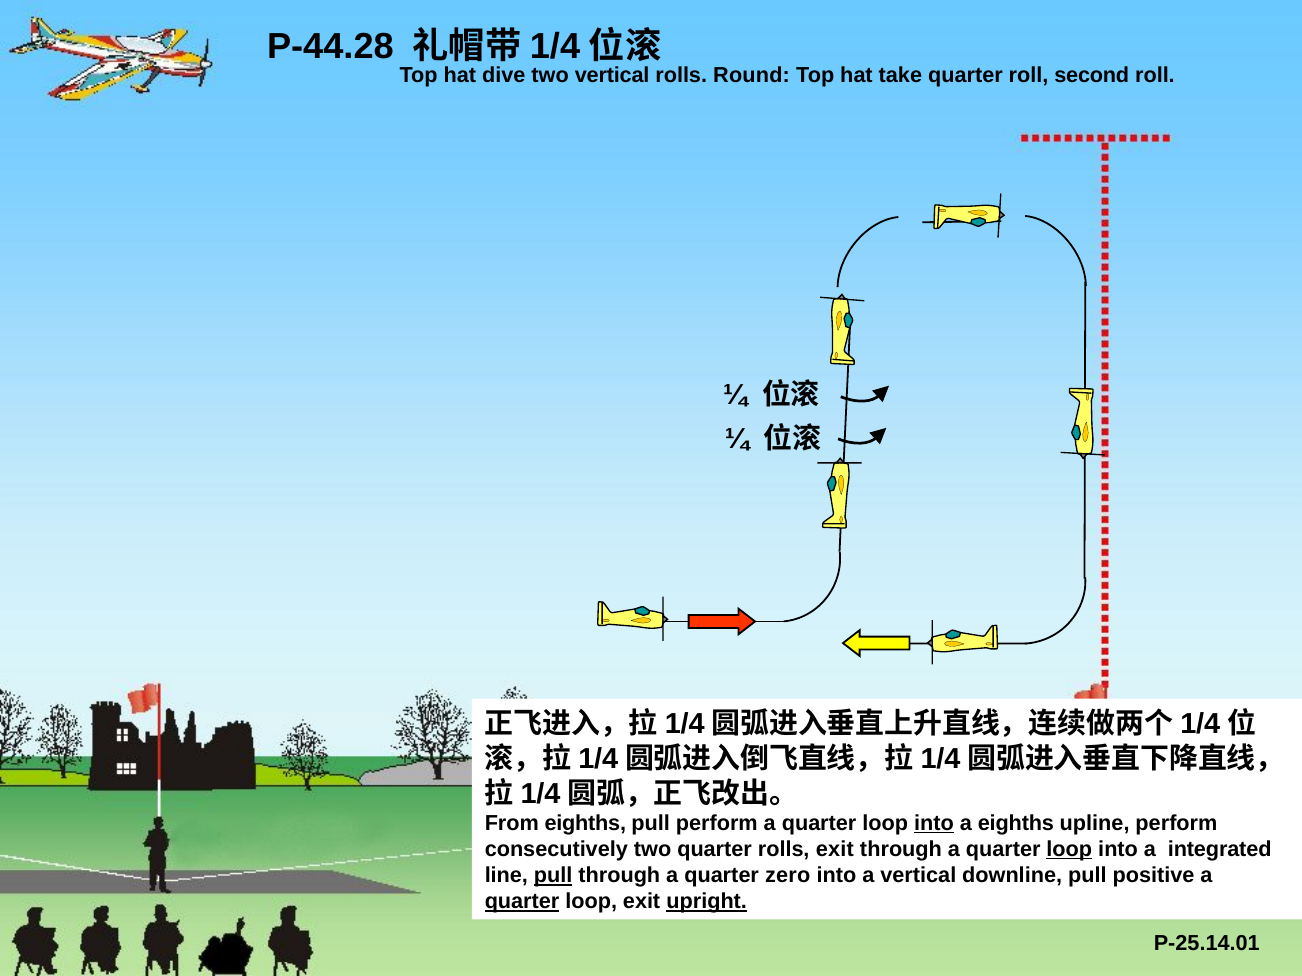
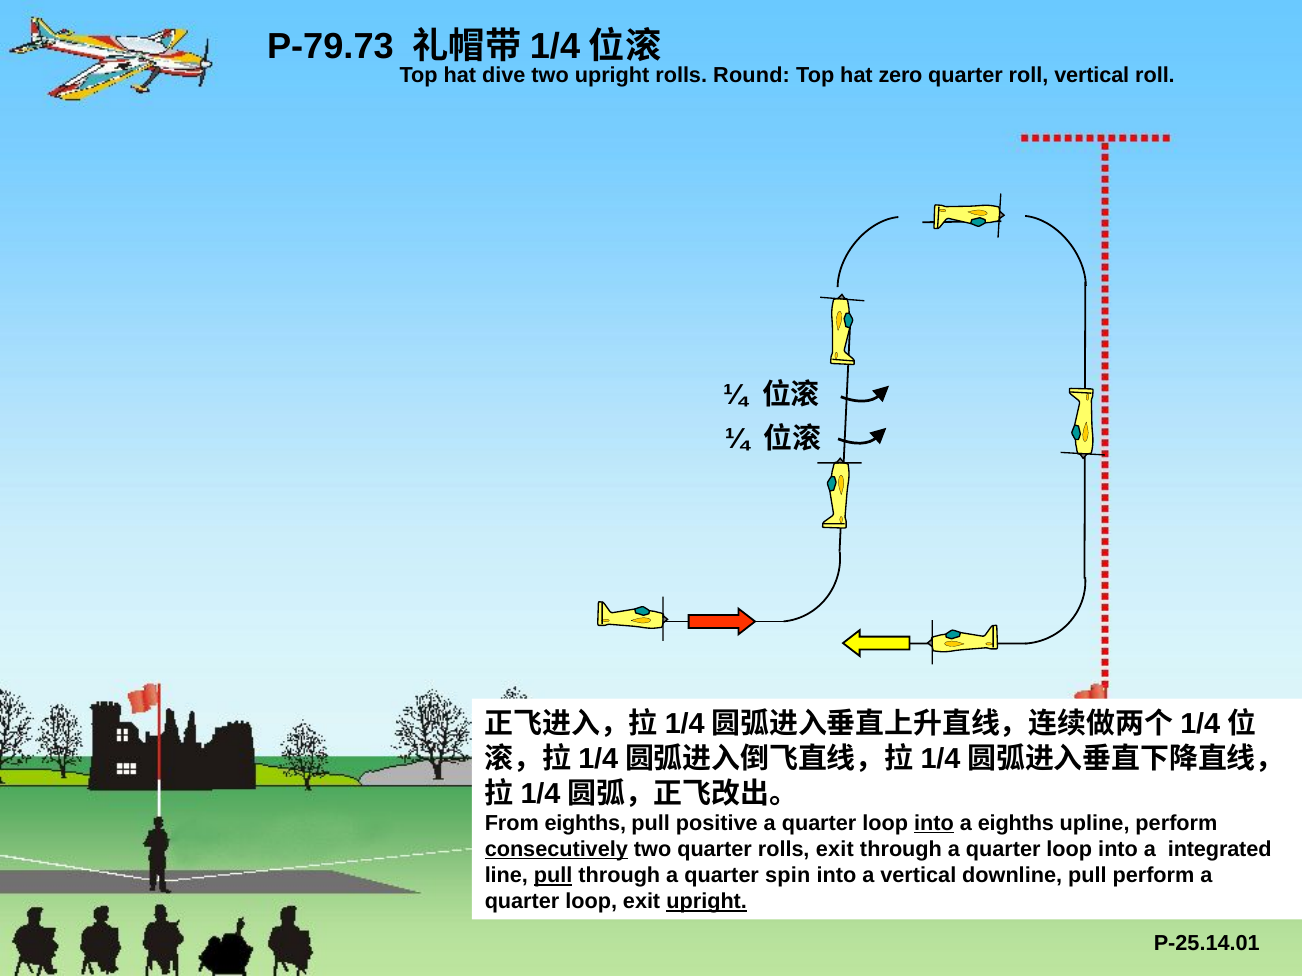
P-44.28: P-44.28 -> P-79.73
two vertical: vertical -> upright
take: take -> zero
roll second: second -> vertical
pull perform: perform -> positive
consecutively underline: none -> present
loop at (1069, 850) underline: present -> none
zero: zero -> spin
pull positive: positive -> perform
quarter at (522, 902) underline: present -> none
